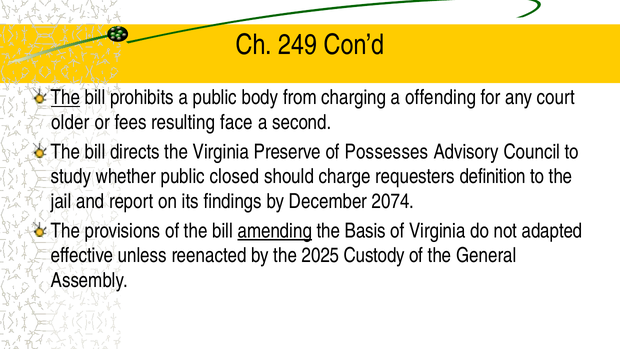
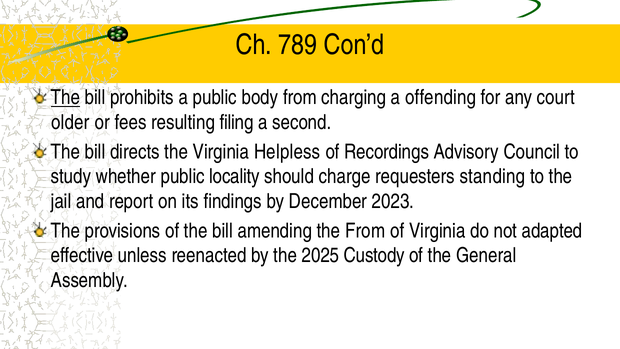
249: 249 -> 789
face: face -> filing
Preserve: Preserve -> Helpless
Possesses: Possesses -> Recordings
closed: closed -> locality
definition: definition -> standing
2074: 2074 -> 2023
amending underline: present -> none
the Basis: Basis -> From
